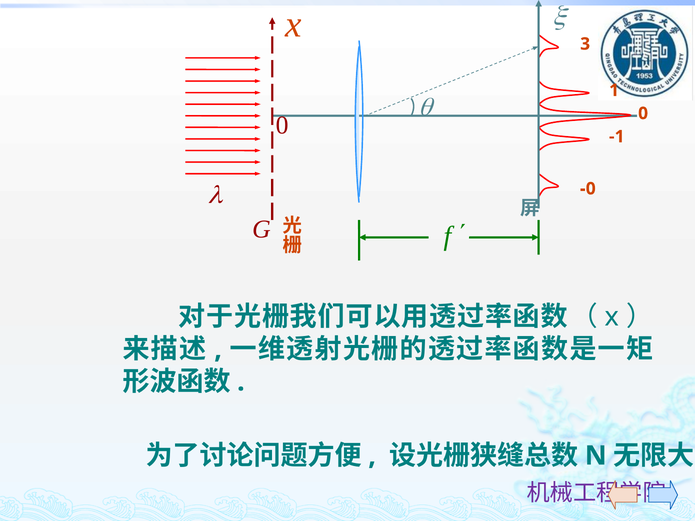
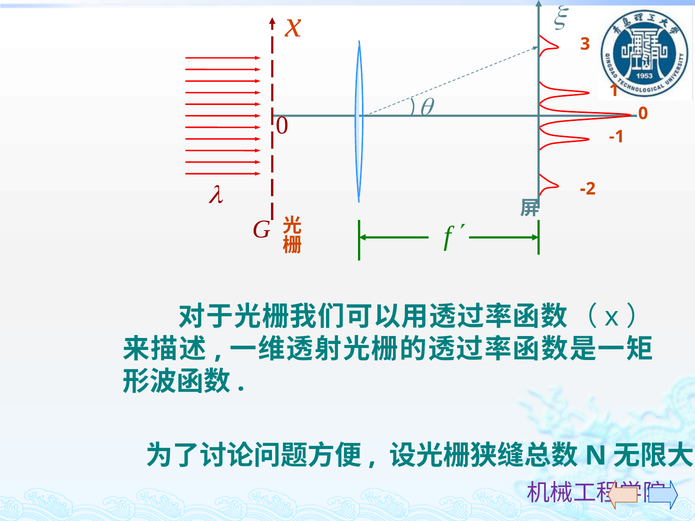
-0: -0 -> -2
